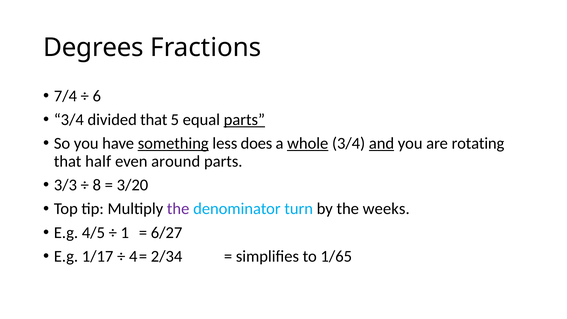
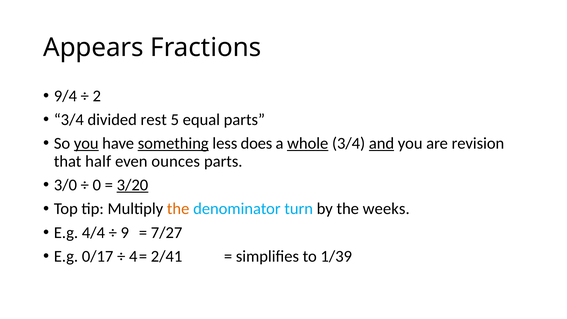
Degrees: Degrees -> Appears
7/4: 7/4 -> 9/4
6: 6 -> 2
divided that: that -> rest
parts at (244, 120) underline: present -> none
you at (86, 143) underline: none -> present
rotating: rotating -> revision
around: around -> ounces
3/3: 3/3 -> 3/0
8: 8 -> 0
3/20 underline: none -> present
the at (178, 209) colour: purple -> orange
4/5: 4/5 -> 4/4
1: 1 -> 9
6/27: 6/27 -> 7/27
1/17: 1/17 -> 0/17
2/34: 2/34 -> 2/41
1/65: 1/65 -> 1/39
